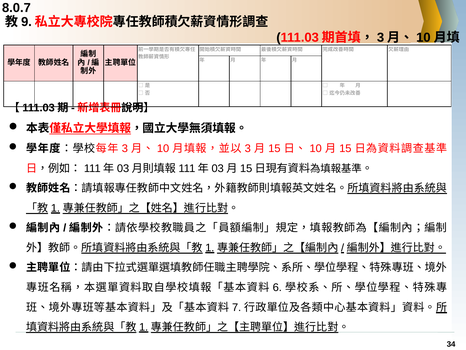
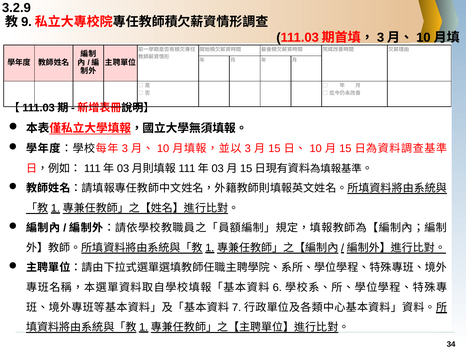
8.0.7: 8.0.7 -> 3.2.9
